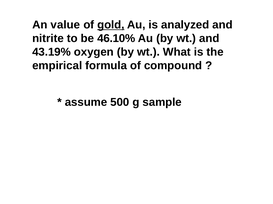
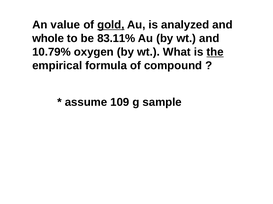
nitrite: nitrite -> whole
46.10%: 46.10% -> 83.11%
43.19%: 43.19% -> 10.79%
the underline: none -> present
500: 500 -> 109
